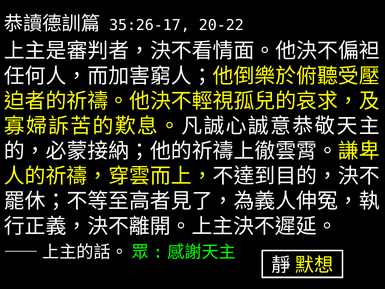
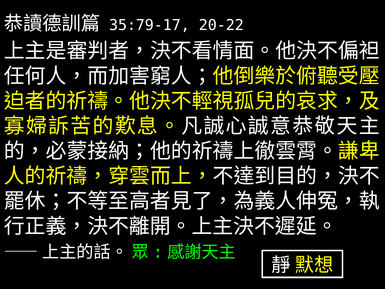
35:26-17: 35:26-17 -> 35:79-17
